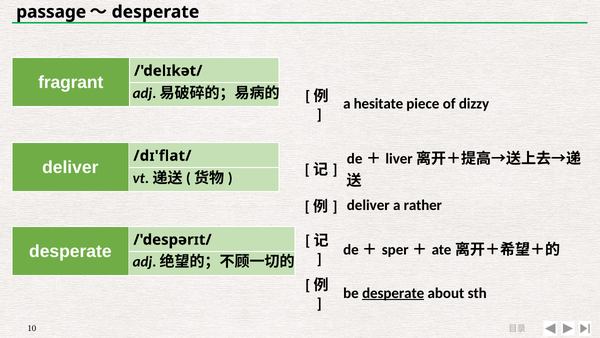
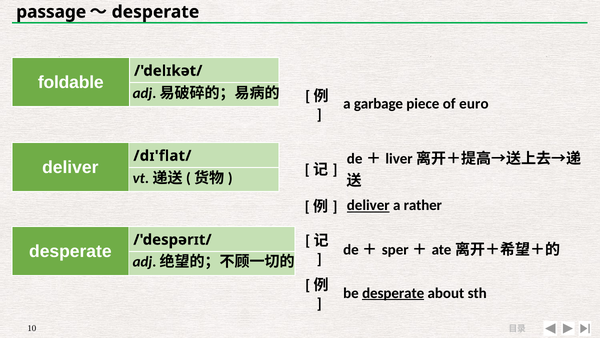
fragrant: fragrant -> foldable
hesitate: hesitate -> garbage
dizzy: dizzy -> euro
deliver at (368, 205) underline: none -> present
